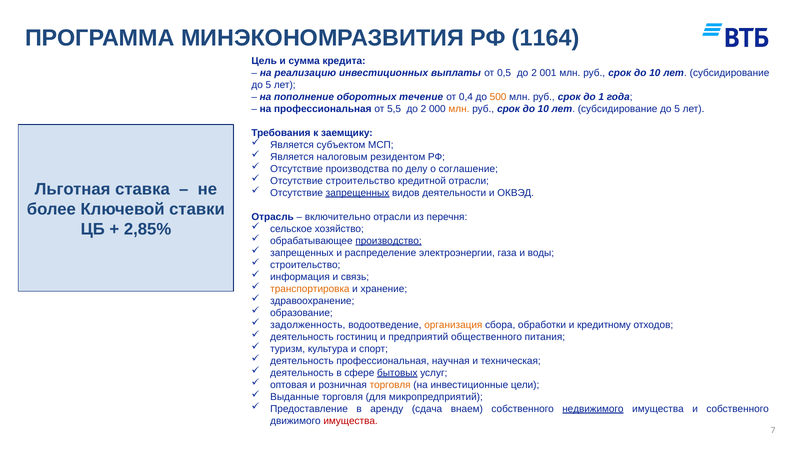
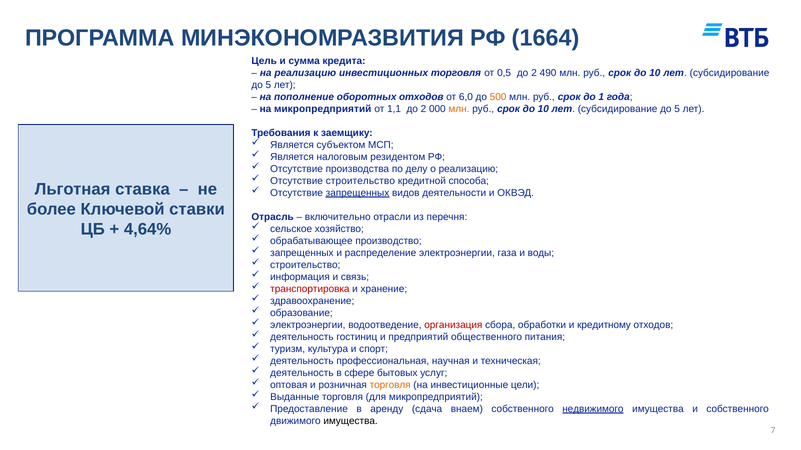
1164: 1164 -> 1664
инвестиционных выплаты: выплаты -> торговля
001: 001 -> 490
оборотных течение: течение -> отходов
0,4: 0,4 -> 6,0
на профессиональная: профессиональная -> микропредприятий
5,5: 5,5 -> 1,1
о соглашение: соглашение -> реализацию
кредитной отрасли: отрасли -> способа
2,85%: 2,85% -> 4,64%
производство underline: present -> none
транспортировка colour: orange -> red
задолженность at (308, 325): задолженность -> электроэнергии
организация colour: orange -> red
бытовых underline: present -> none
имущества at (351, 421) colour: red -> black
